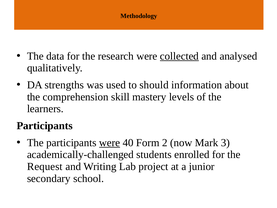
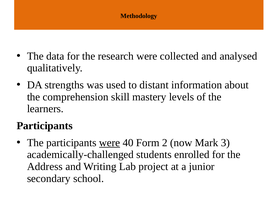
collected underline: present -> none
should: should -> distant
Request: Request -> Address
